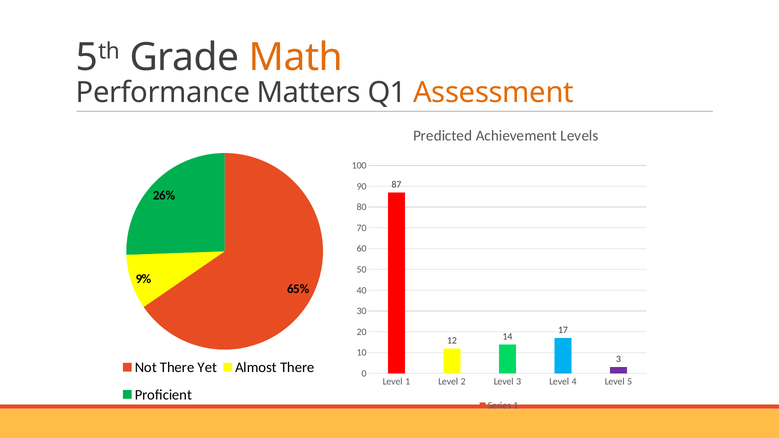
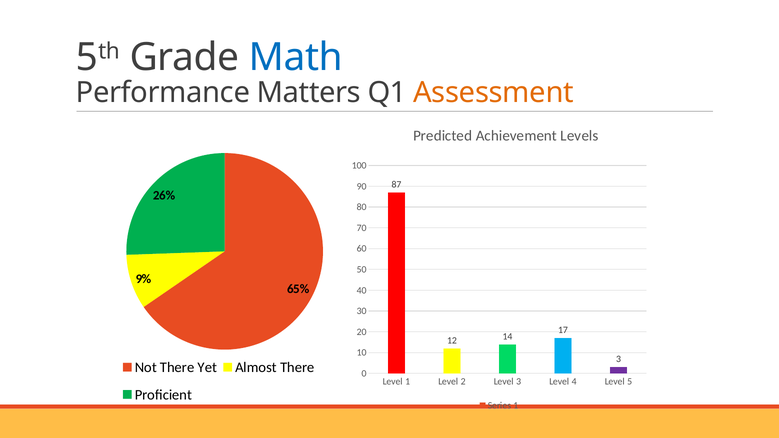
Math colour: orange -> blue
